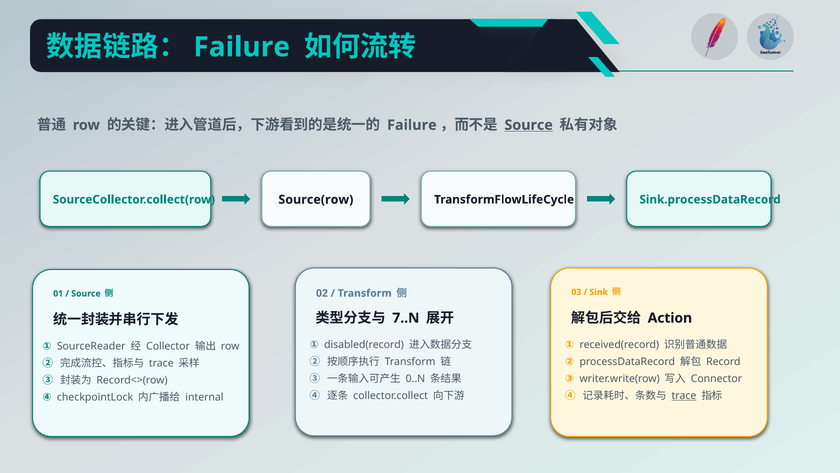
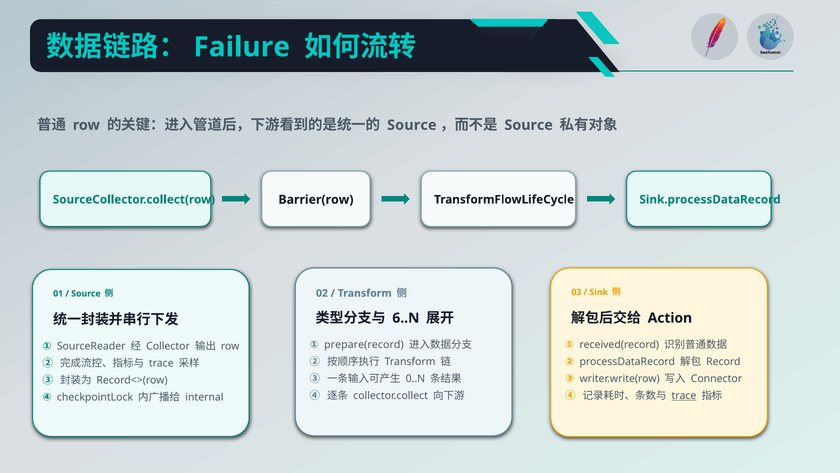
Failure at (412, 125): Failure -> Source
Source at (529, 125) underline: present -> none
Source(row: Source(row -> Barrier(row
7..N: 7..N -> 6..N
disabled(record: disabled(record -> prepare(record
